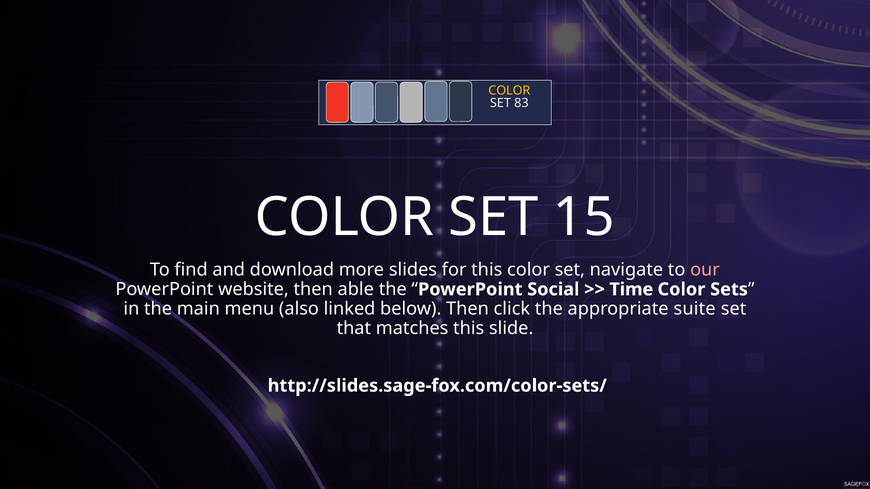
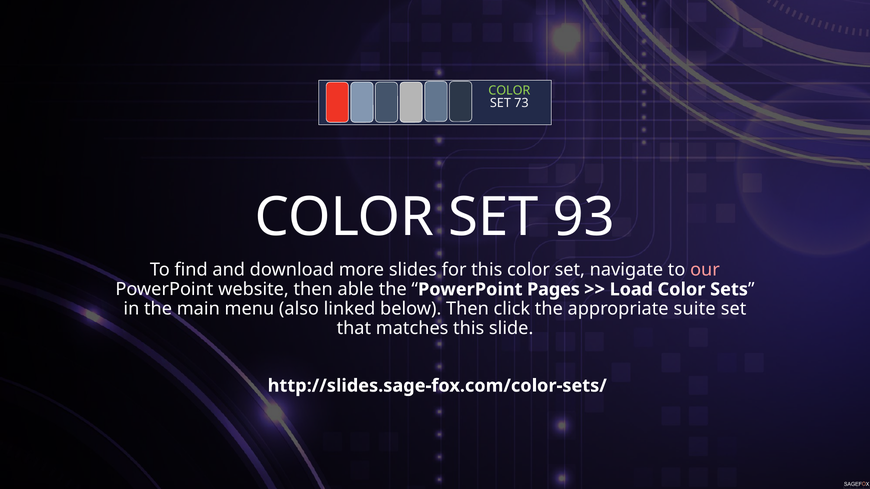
COLOR at (509, 91) colour: yellow -> light green
83: 83 -> 73
15: 15 -> 93
Social: Social -> Pages
Time: Time -> Load
